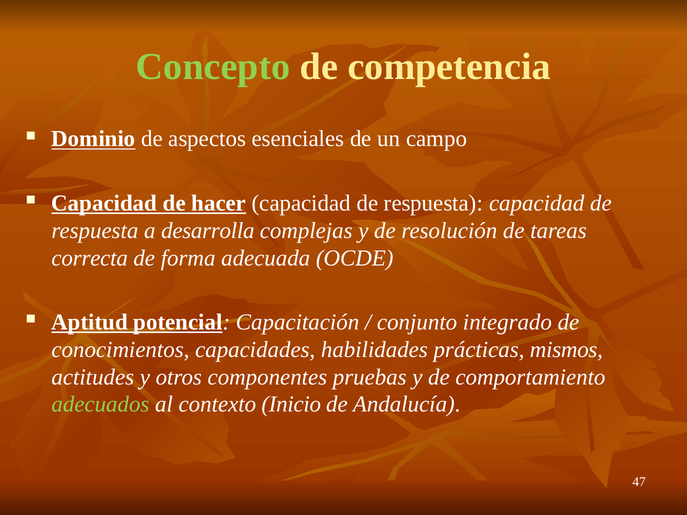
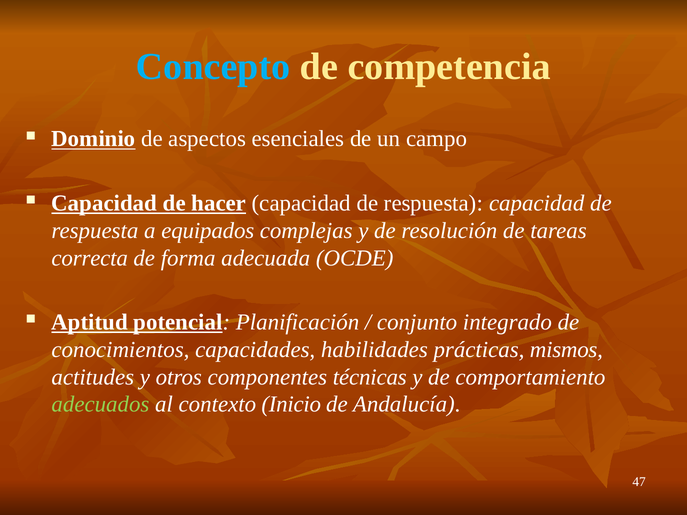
Concepto colour: light green -> light blue
desarrolla: desarrolla -> equipados
Capacitación: Capacitación -> Planificación
pruebas: pruebas -> técnicas
